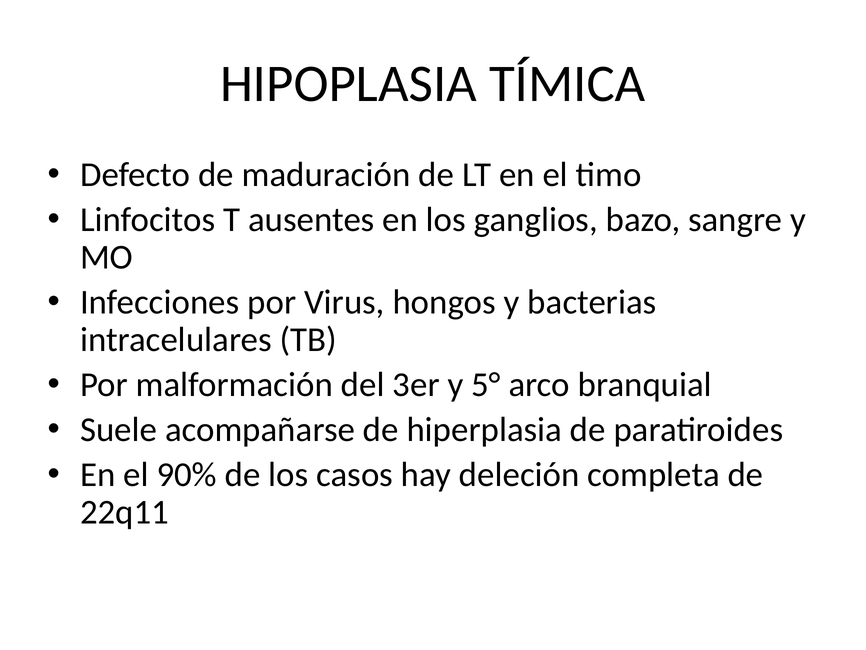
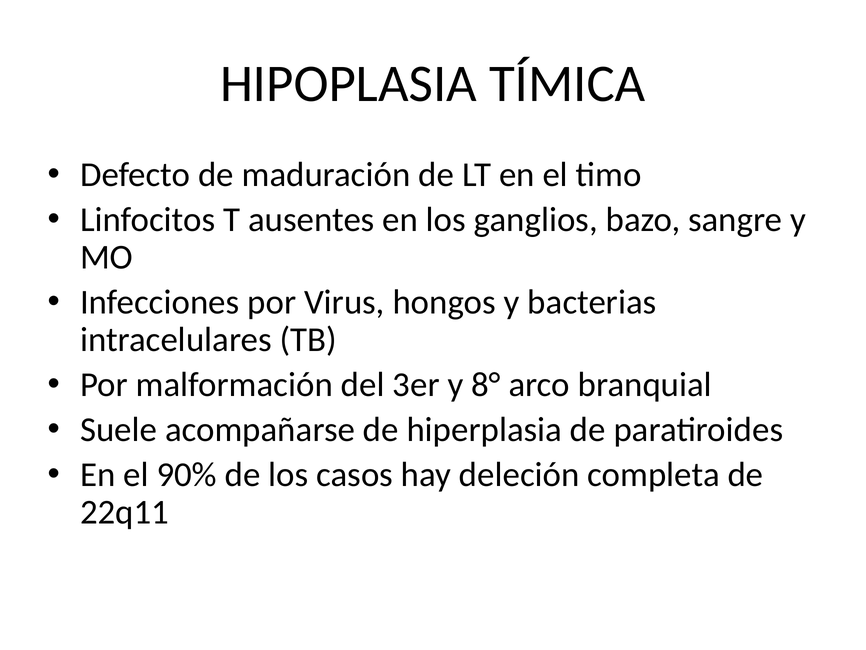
5°: 5° -> 8°
